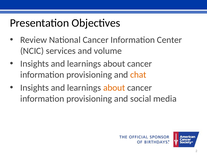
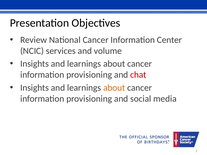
chat colour: orange -> red
